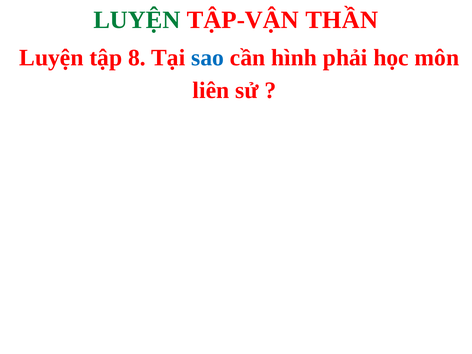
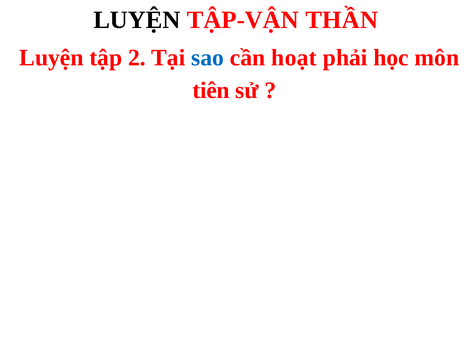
LUYỆN at (137, 20) colour: green -> black
8: 8 -> 2
hình: hình -> hoạt
liên: liên -> tiên
